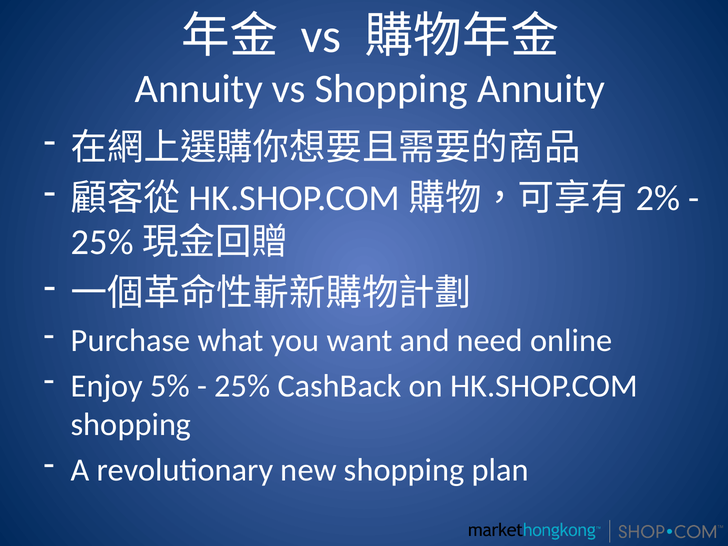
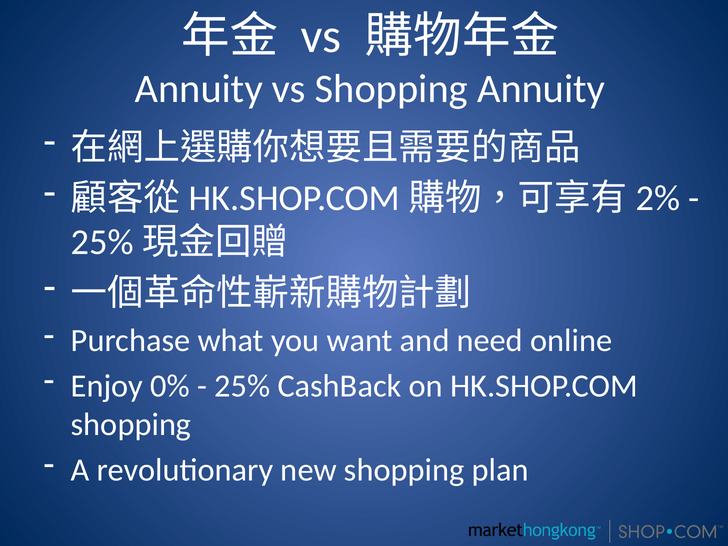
5%: 5% -> 0%
